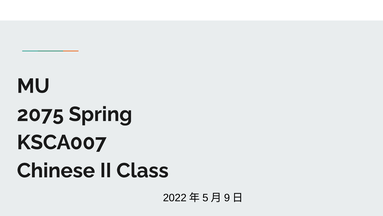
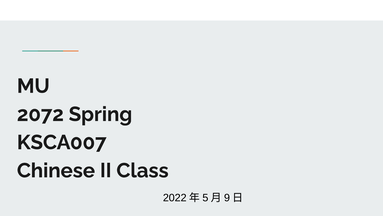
2075: 2075 -> 2072
